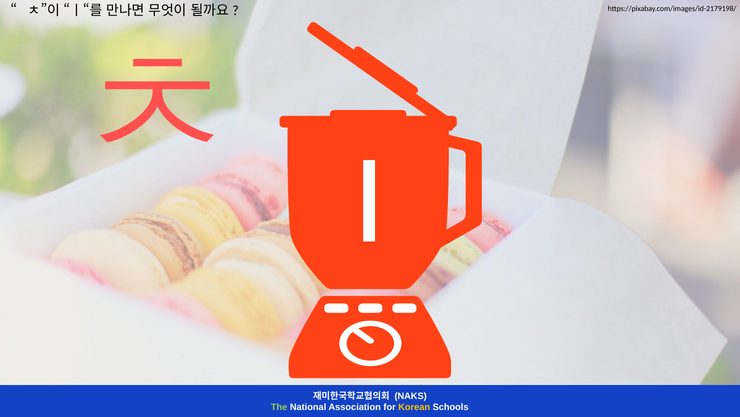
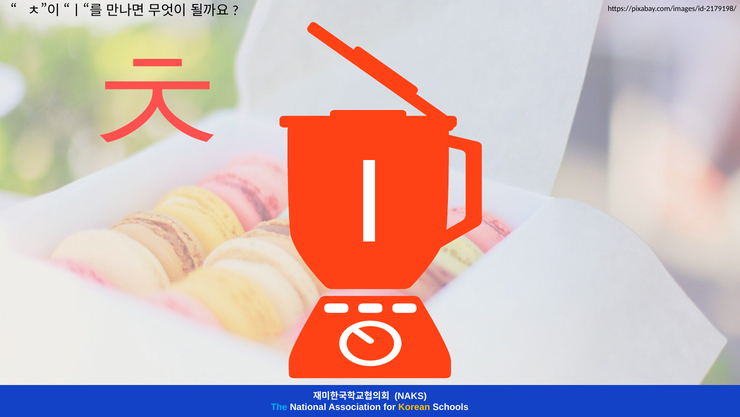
The colour: light green -> light blue
